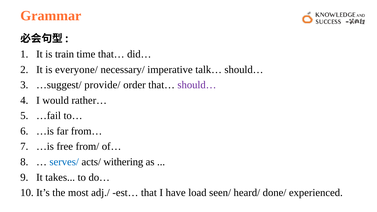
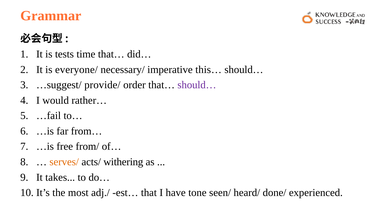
train: train -> tests
talk…: talk… -> this…
serves/ colour: blue -> orange
load: load -> tone
